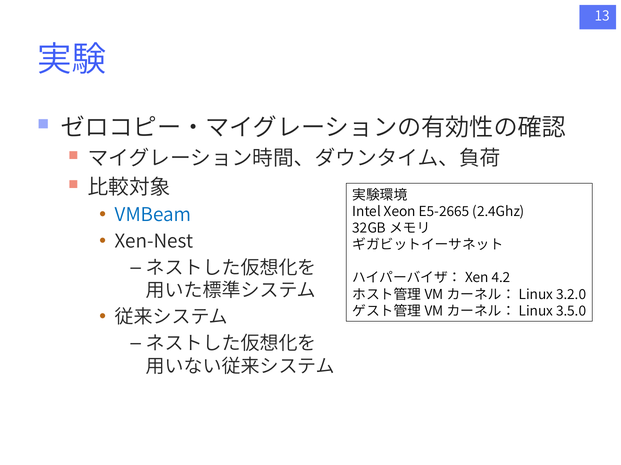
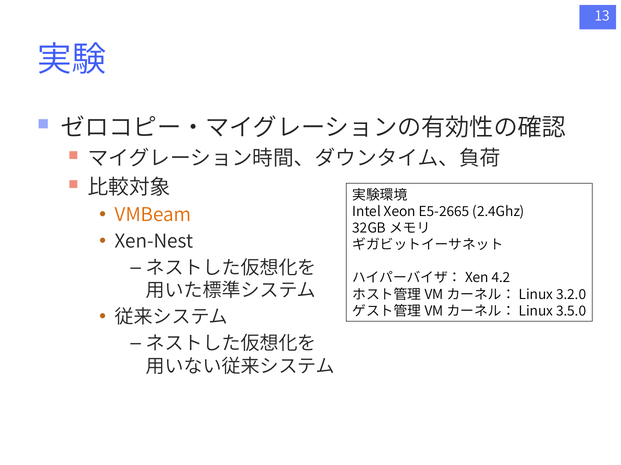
VMBeam colour: blue -> orange
